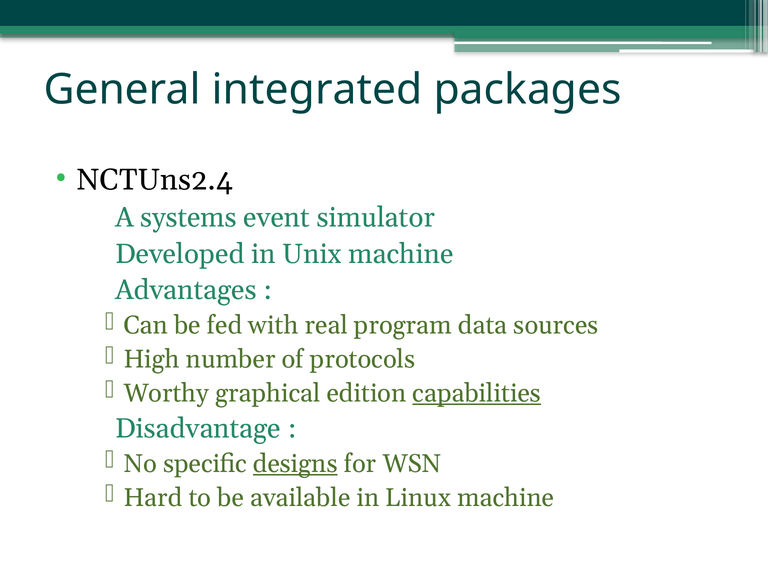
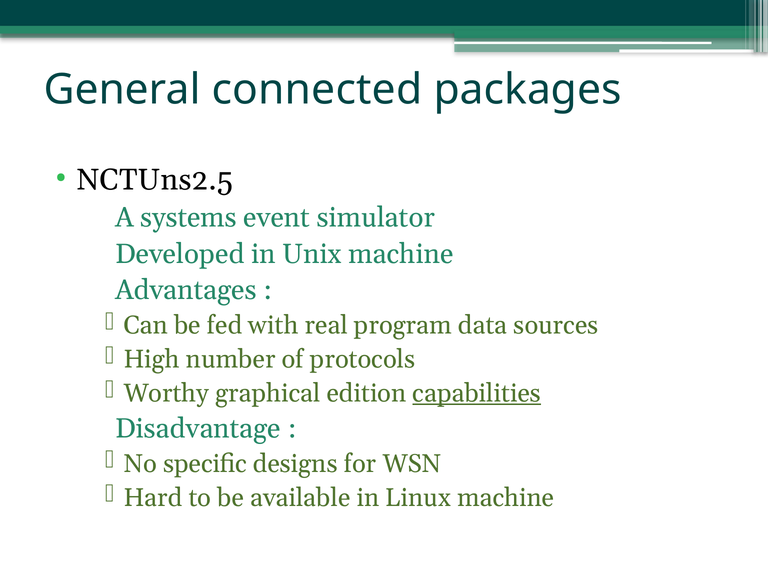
integrated: integrated -> connected
NCTUns2.4: NCTUns2.4 -> NCTUns2.5
designs underline: present -> none
